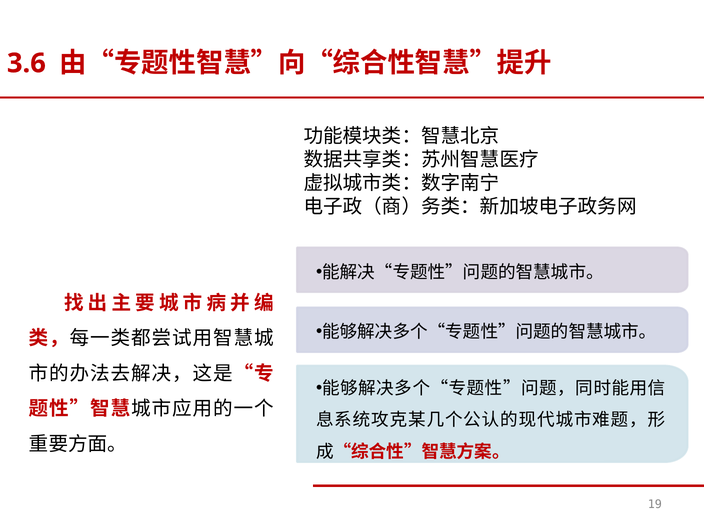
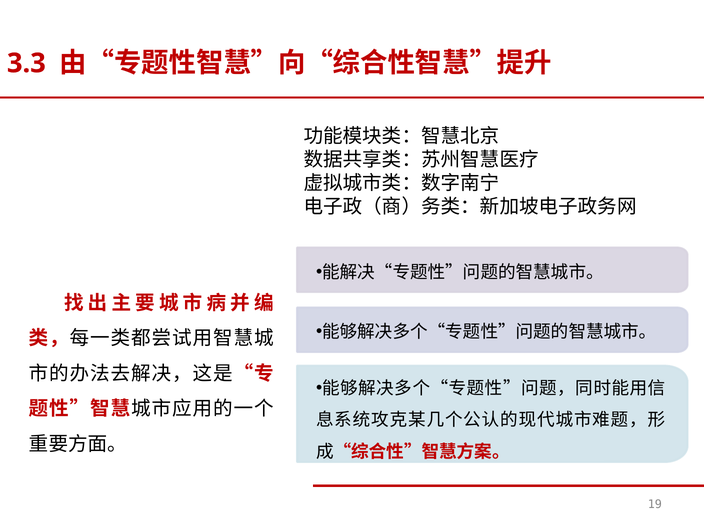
3.6: 3.6 -> 3.3
